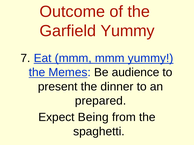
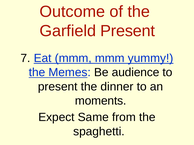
Garfield Yummy: Yummy -> Present
prepared: prepared -> moments
Being: Being -> Same
